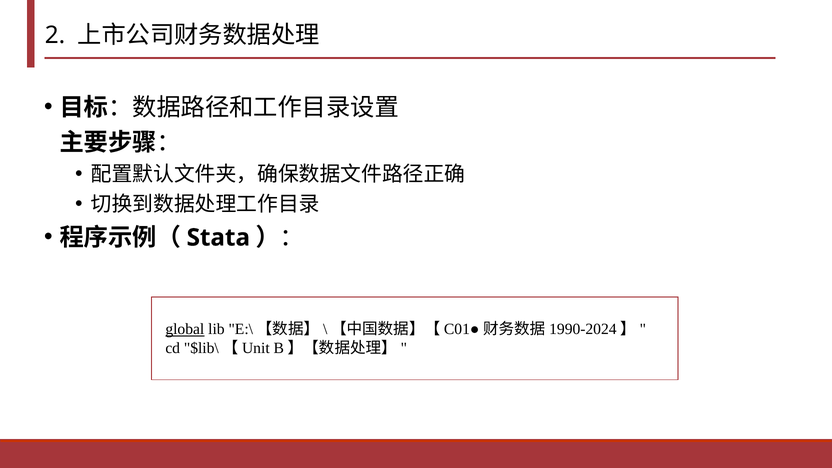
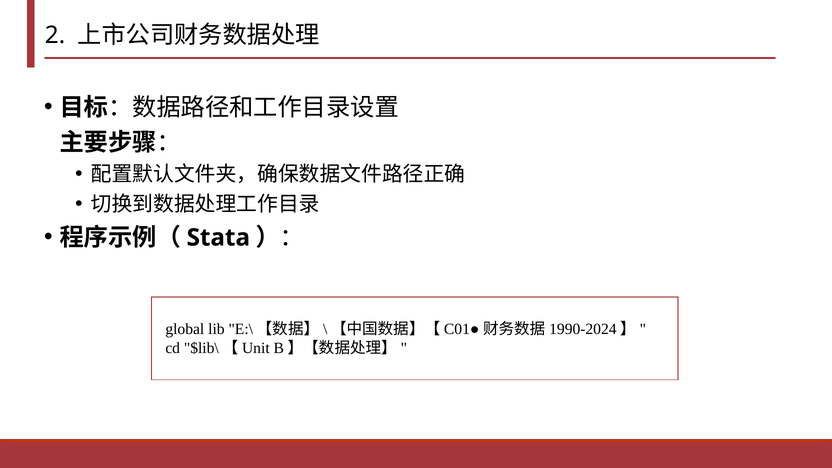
global underline: present -> none
